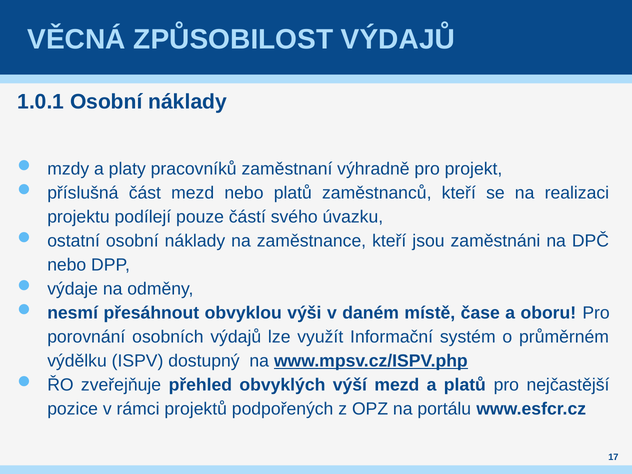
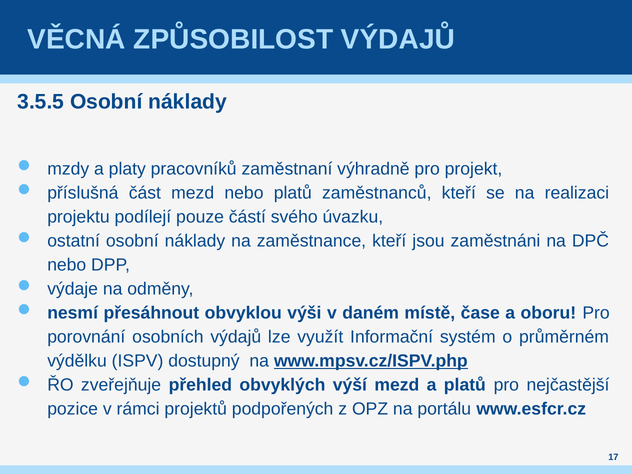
1.0.1: 1.0.1 -> 3.5.5
